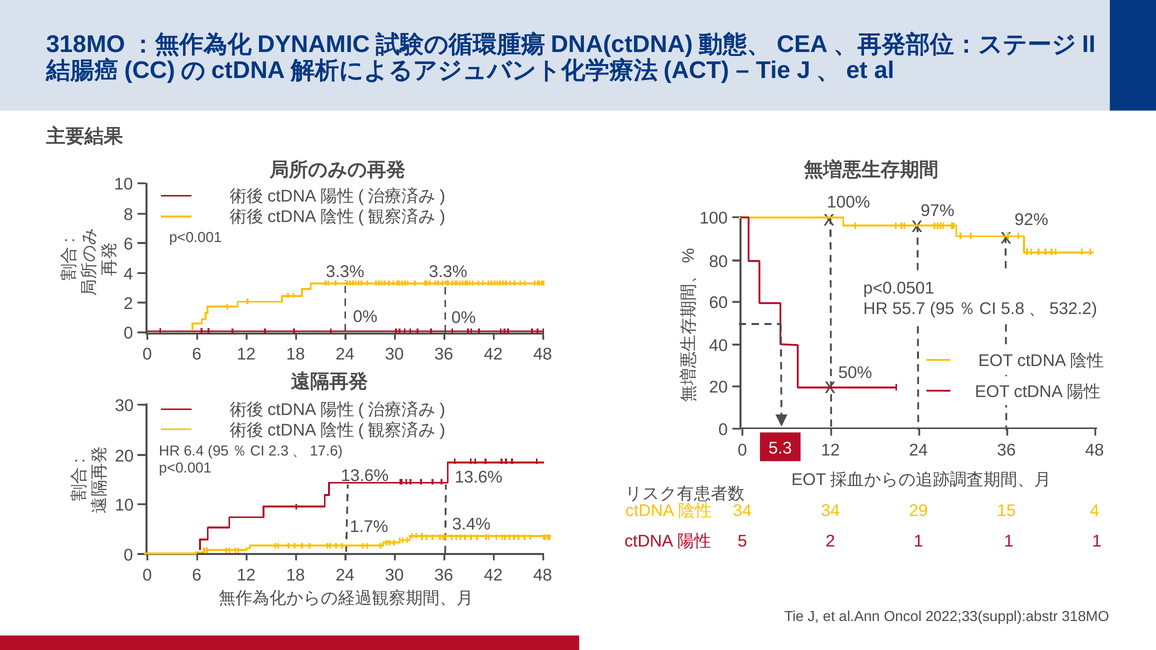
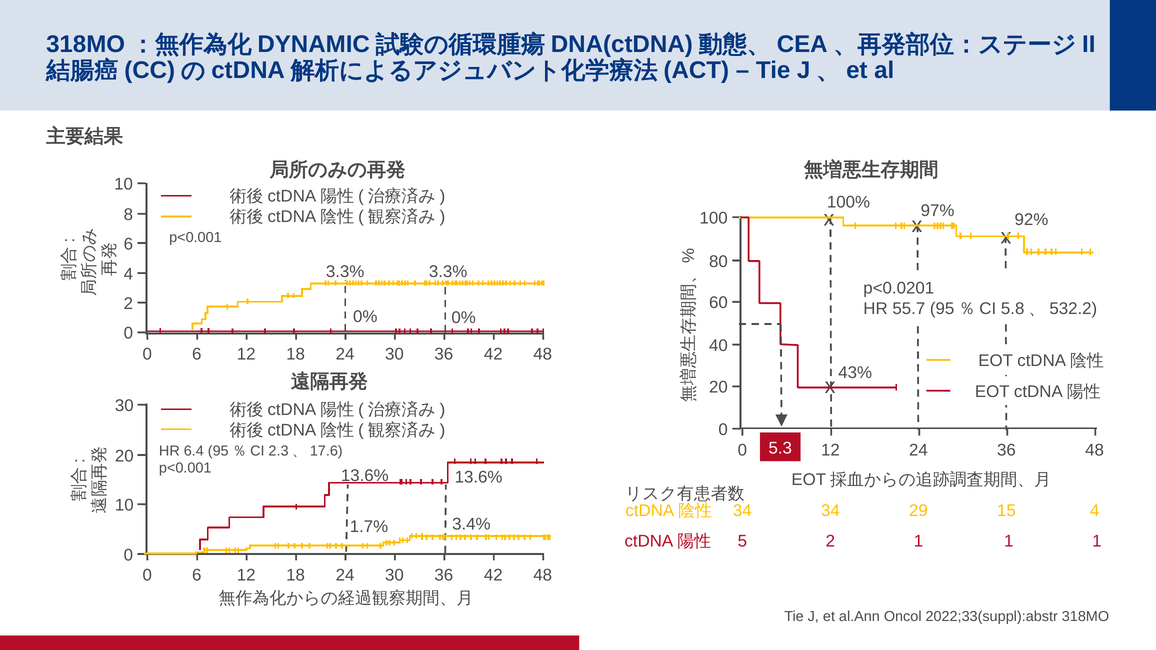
p<0.0501: p<0.0501 -> p<0.0201
50%: 50% -> 43%
